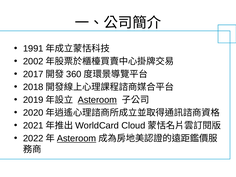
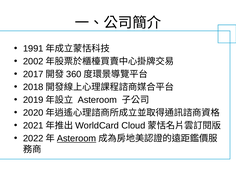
Asteroom at (97, 100) underline: present -> none
